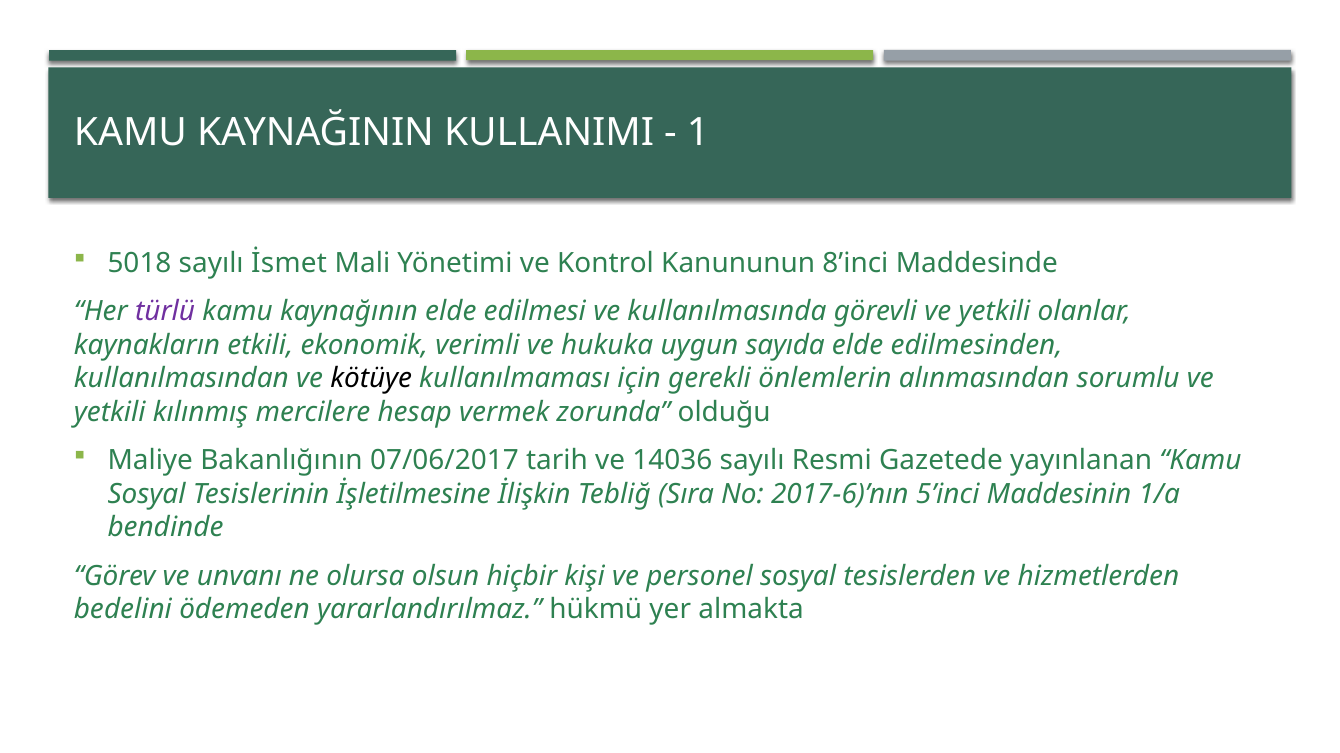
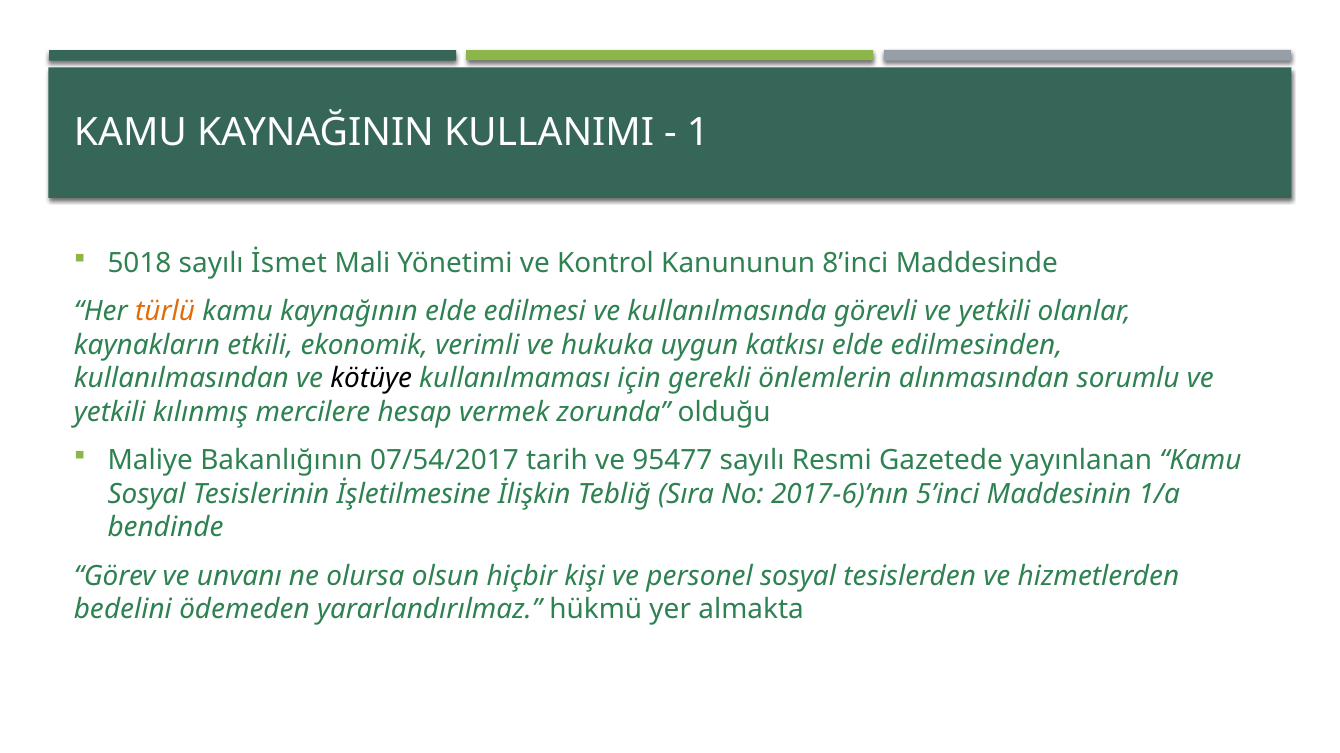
türlü colour: purple -> orange
sayıda: sayıda -> katkısı
07/06/2017: 07/06/2017 -> 07/54/2017
14036: 14036 -> 95477
